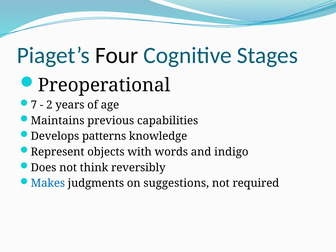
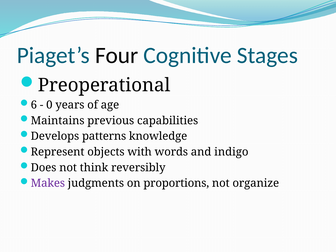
7: 7 -> 6
2: 2 -> 0
Makes colour: blue -> purple
suggestions: suggestions -> proportions
required: required -> organize
